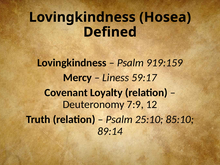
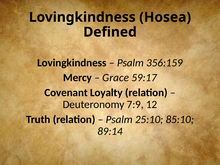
919:159: 919:159 -> 356:159
Liness: Liness -> Grace
